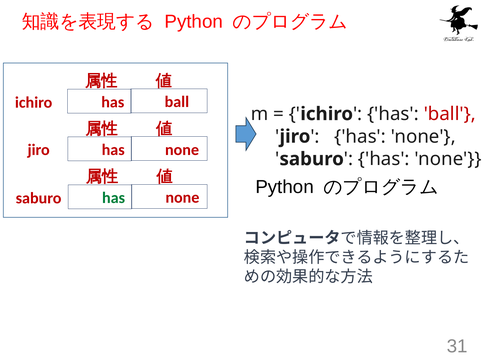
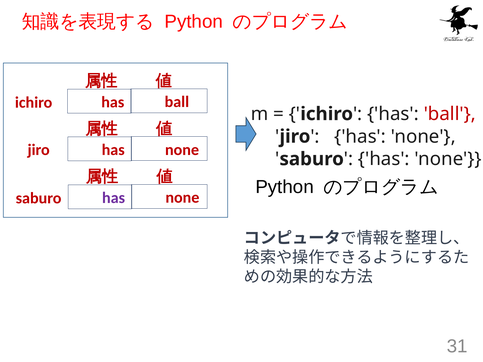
has at (114, 198) colour: green -> purple
